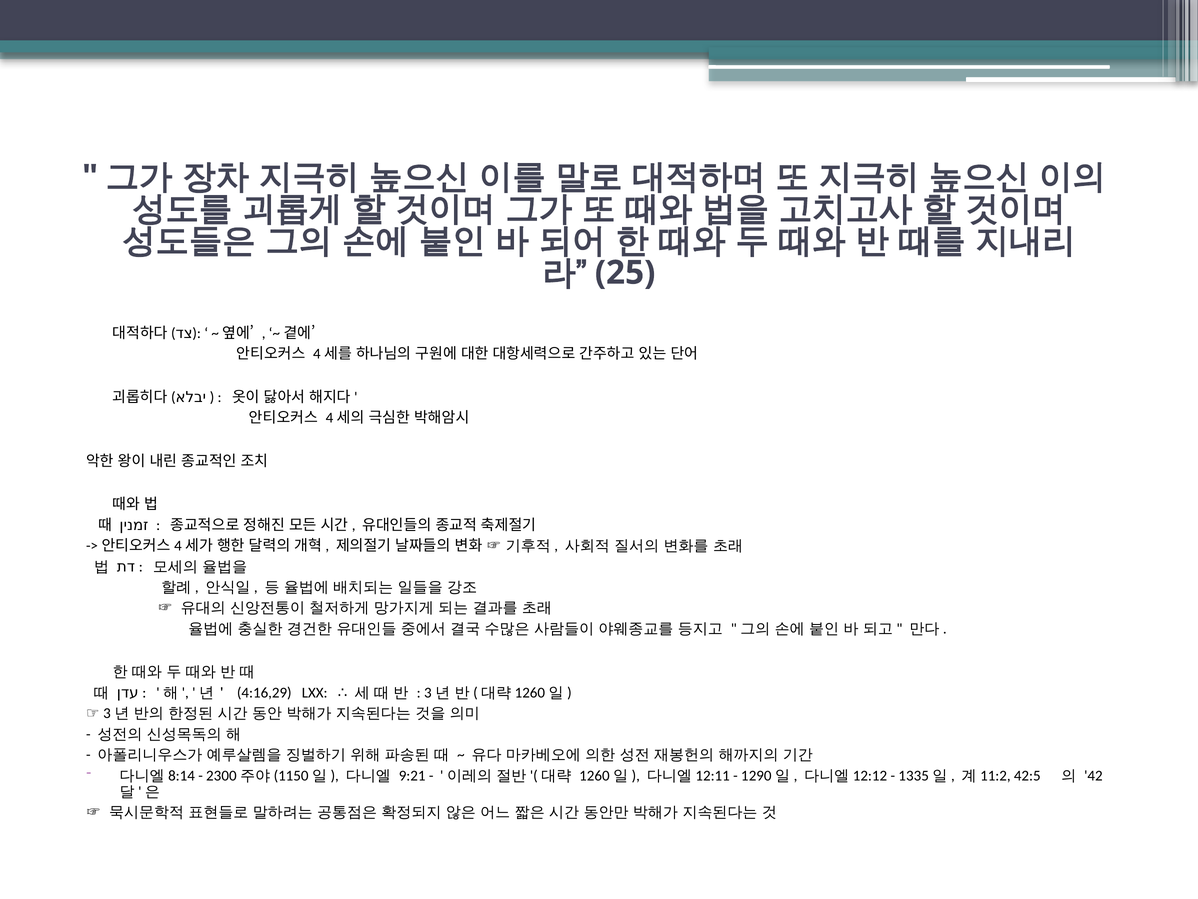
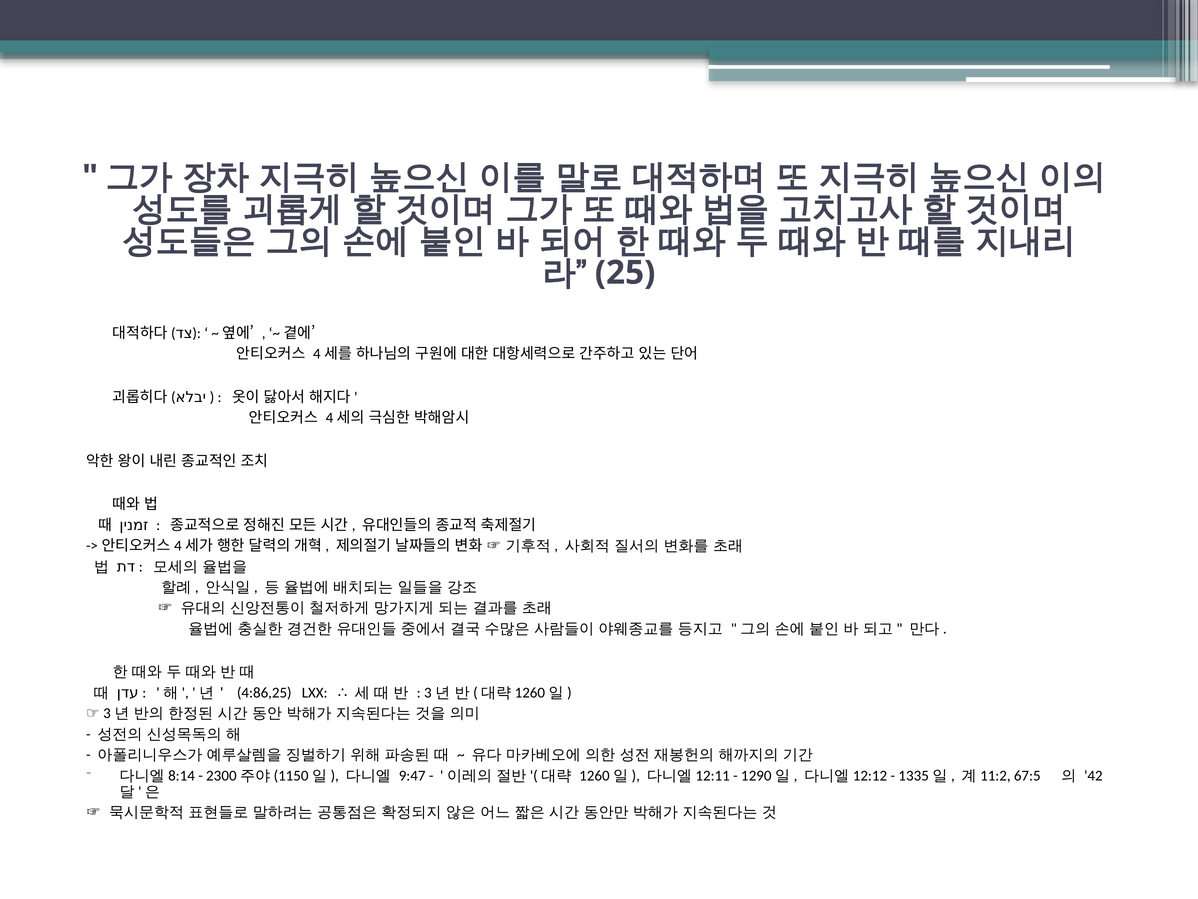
4:16,29: 4:16,29 -> 4:86,25
9:21: 9:21 -> 9:47
42:5: 42:5 -> 67:5
